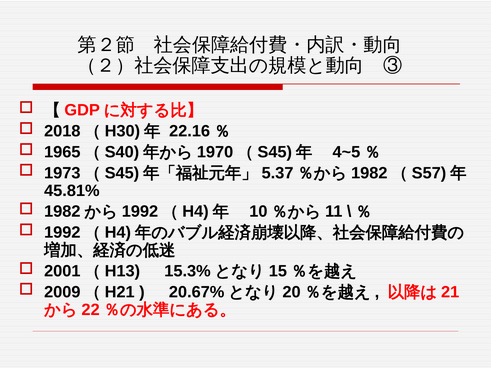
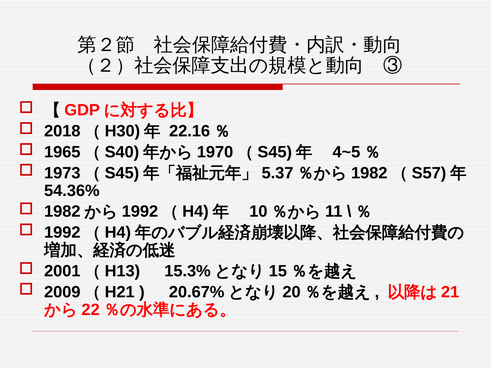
45.81%: 45.81% -> 54.36%
